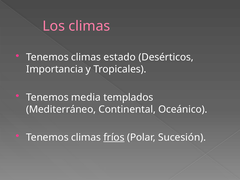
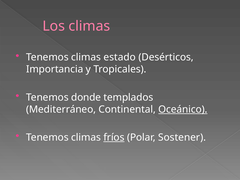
media: media -> donde
Oceánico underline: none -> present
Sucesión: Sucesión -> Sostener
